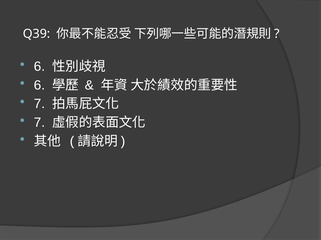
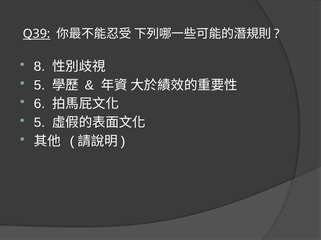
Q39 underline: none -> present
6 at (40, 67): 6 -> 8
6 at (40, 85): 6 -> 5
7 at (40, 104): 7 -> 6
7 at (40, 123): 7 -> 5
